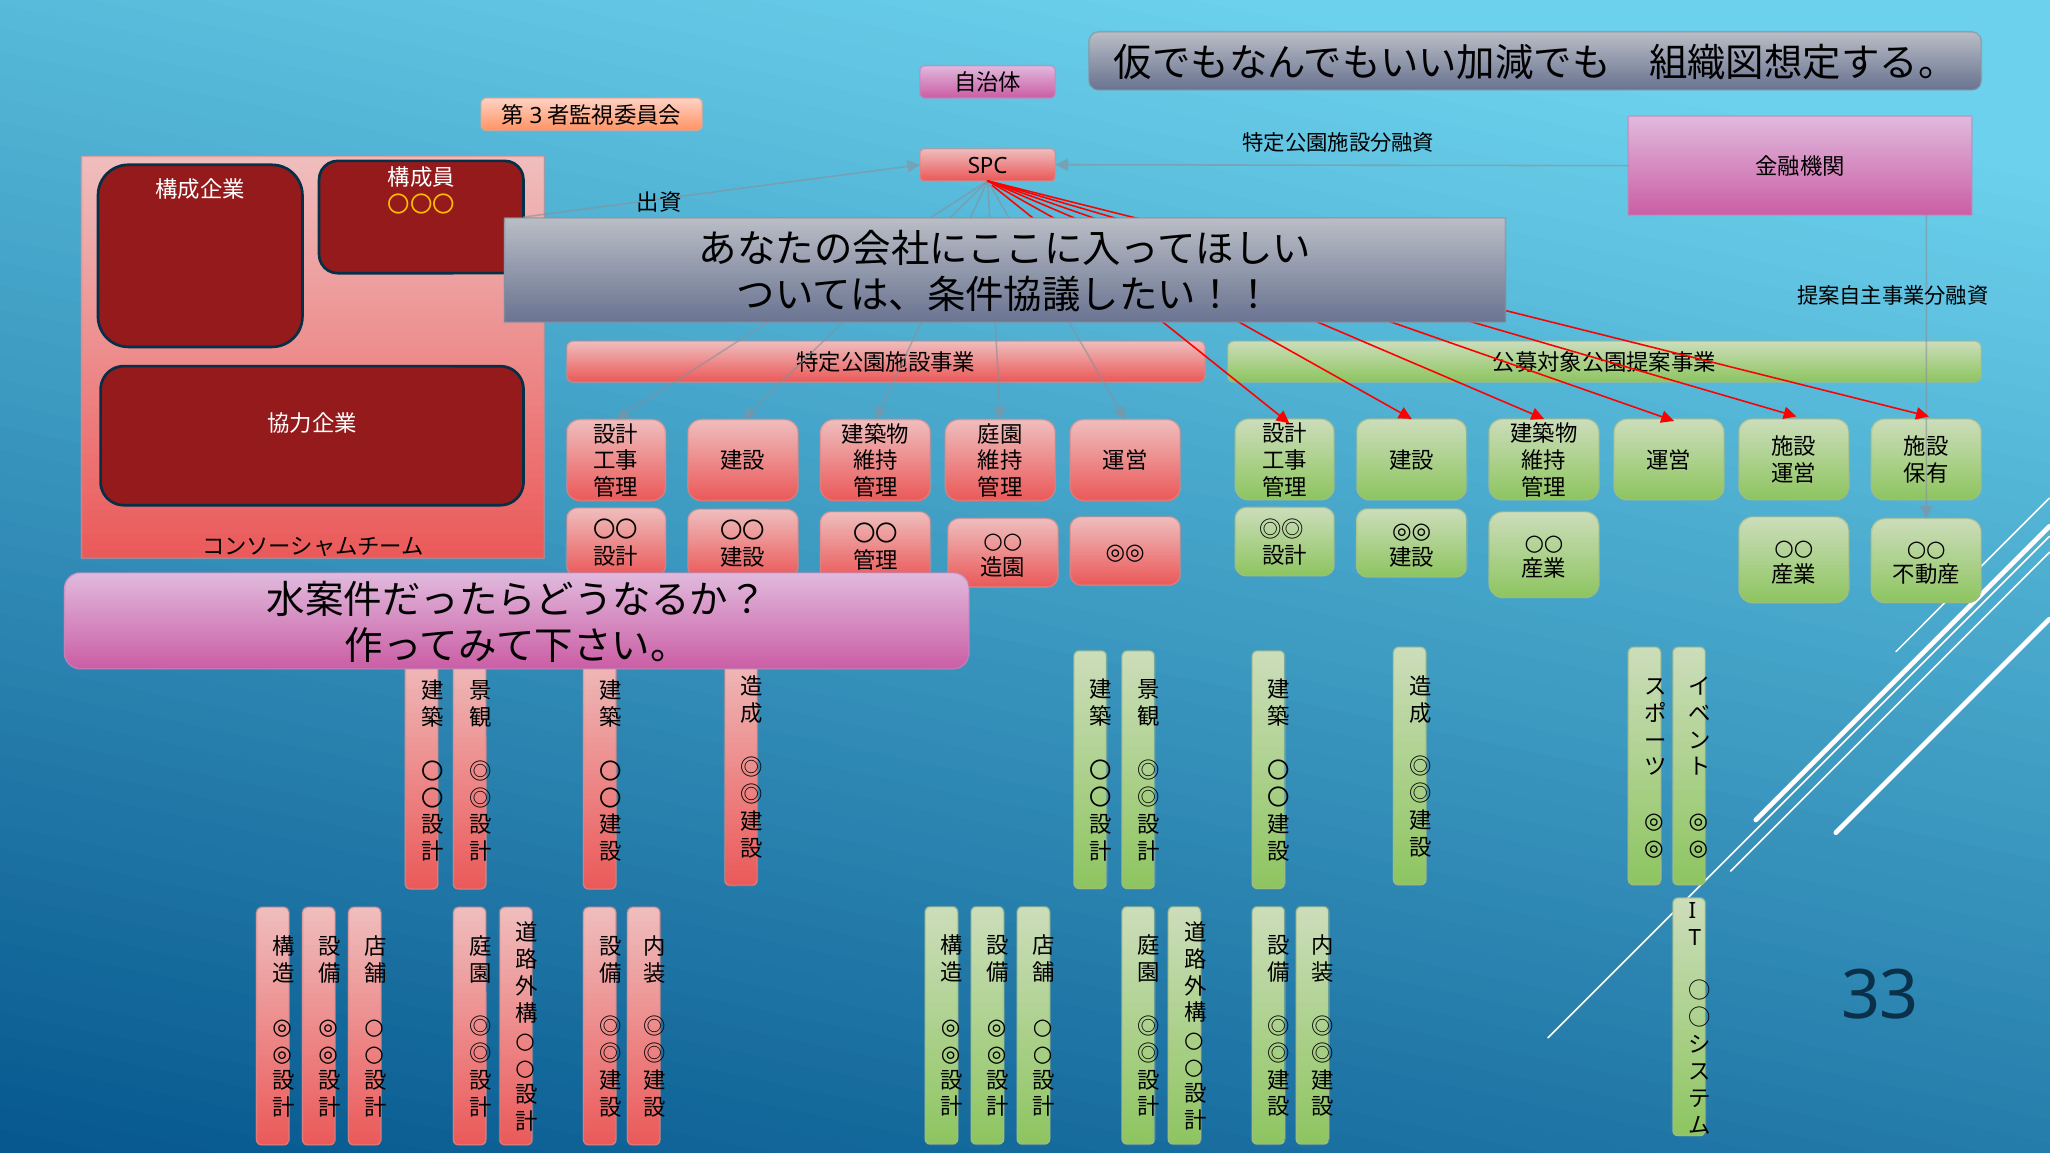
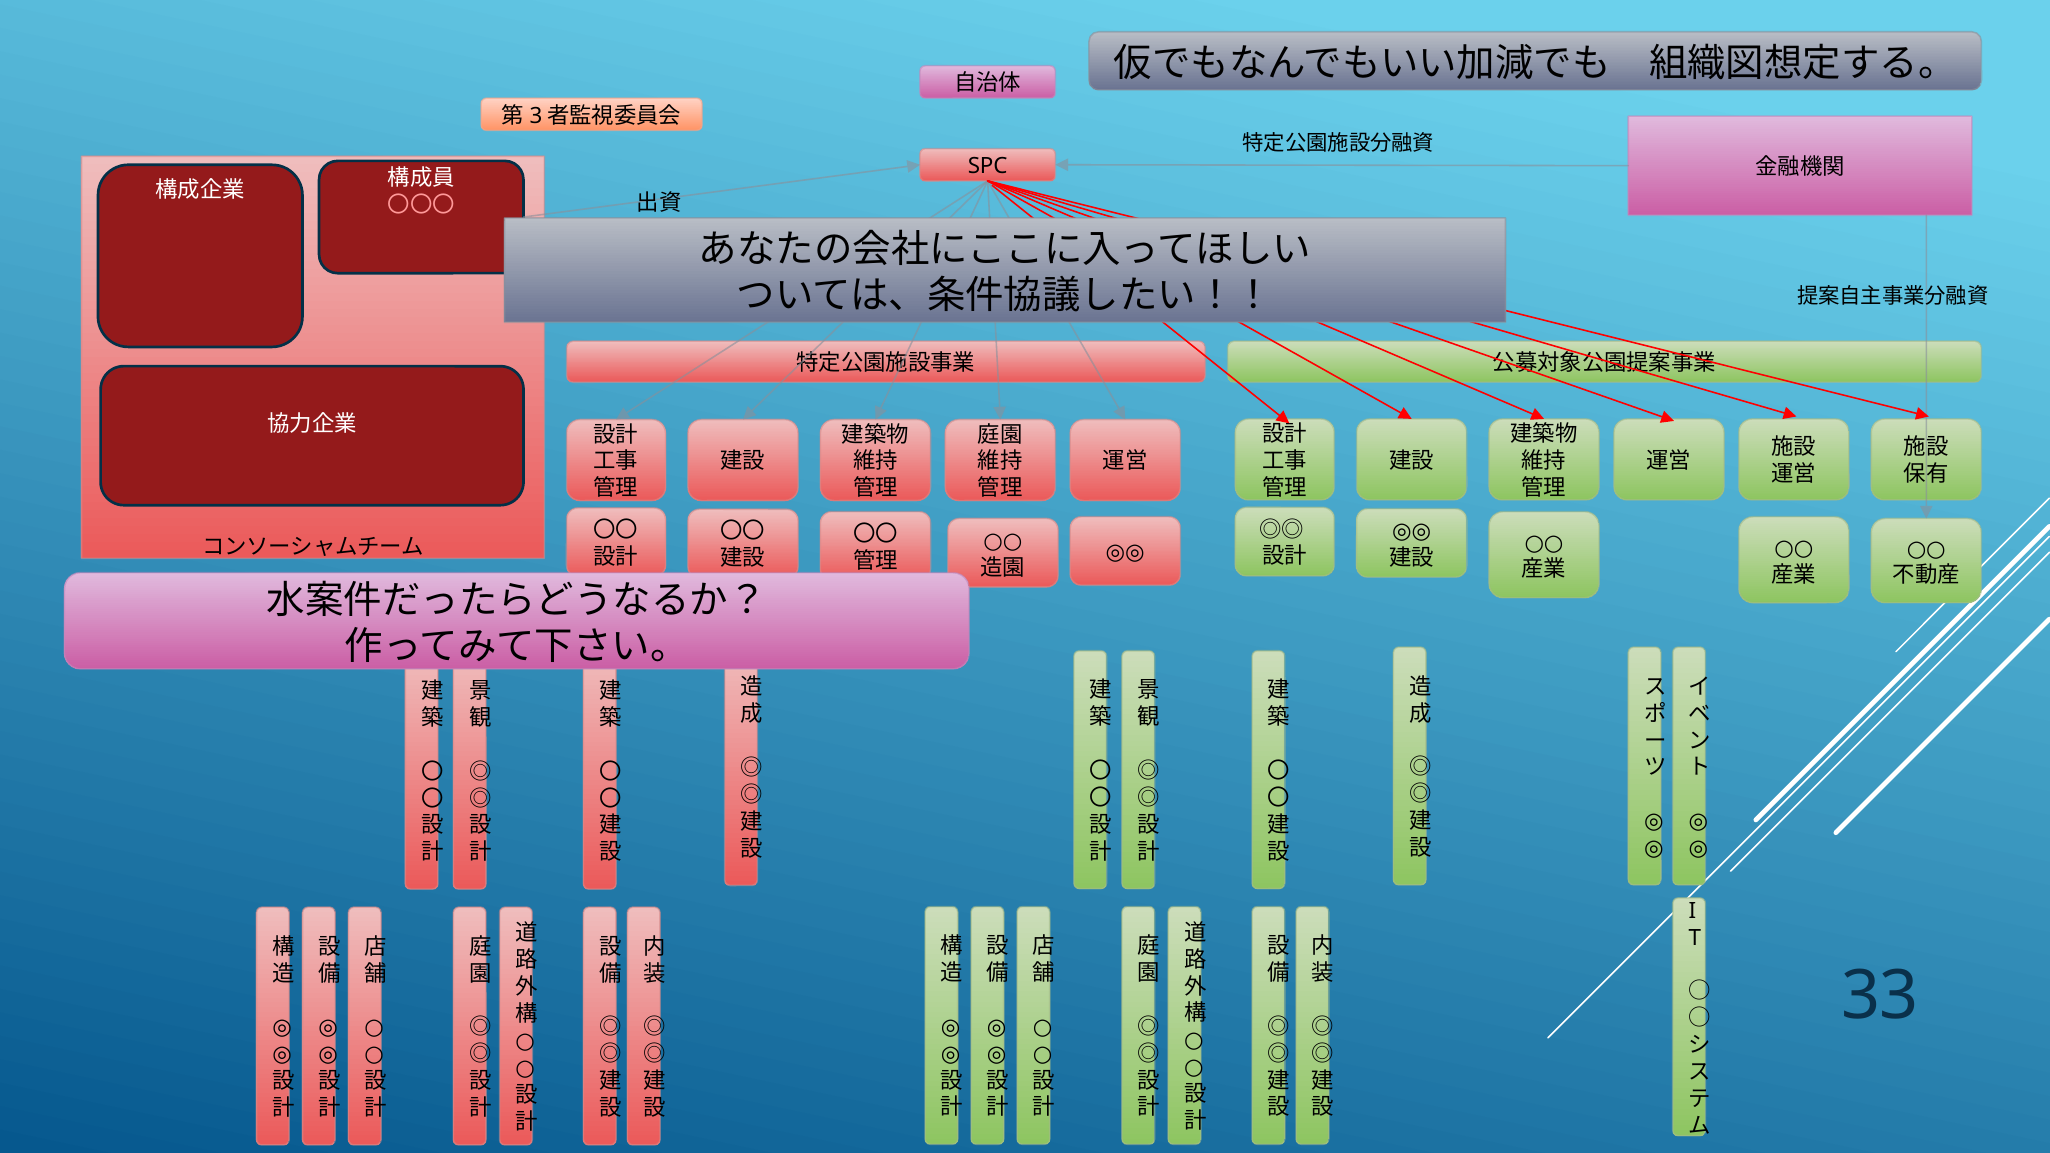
〇〇〇 colour: yellow -> pink
